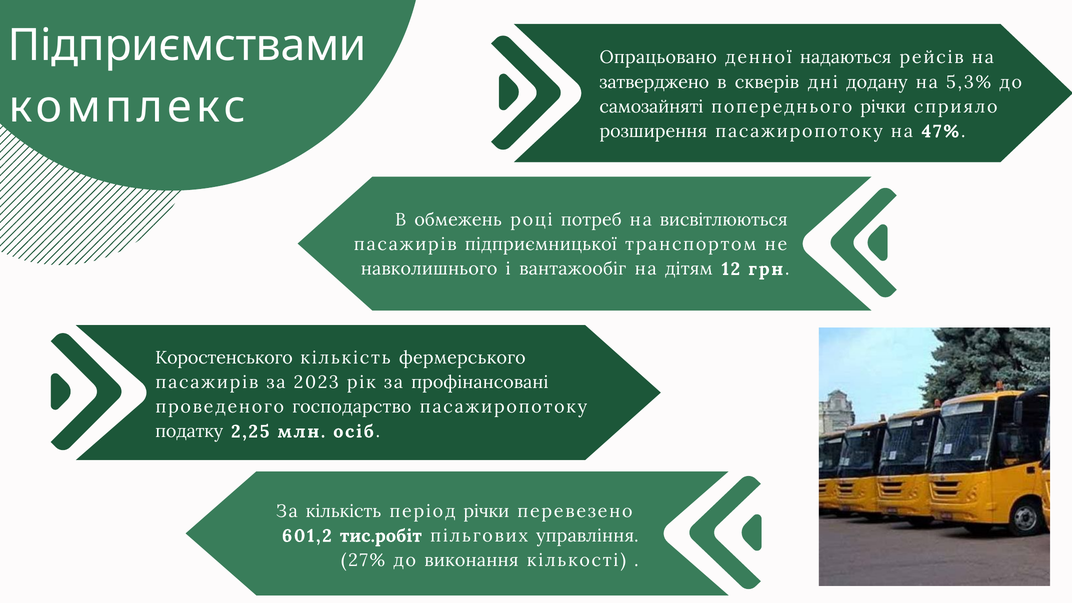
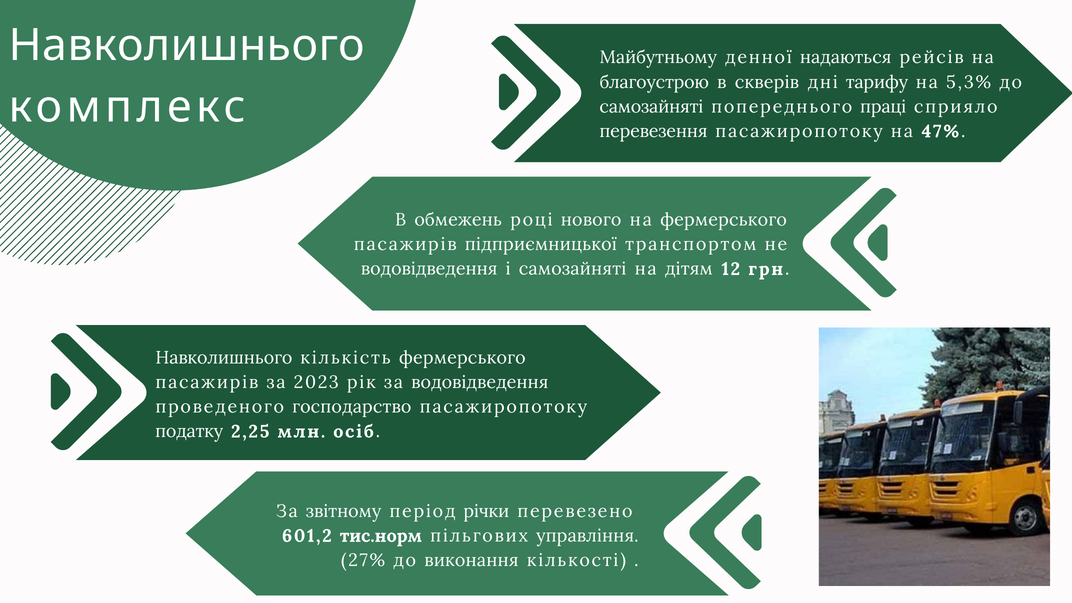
Підприємствами at (187, 46): Підприємствами -> Навколишнього
Опрацьовано: Опрацьовано -> Майбутньому
затверджено: затверджено -> благоустрою
додану: додану -> тарифу
попереднього річки: річки -> праці
розширення: розширення -> перевезення
потреб: потреб -> нового
на висвітлюються: висвітлюються -> фермерського
навколишнього at (429, 269): навколишнього -> водовідведення
і вантажообіг: вантажообіг -> самозайняті
Коростенського at (224, 358): Коростенського -> Навколишнього
за профінансовані: профінансовані -> водовідведення
За кількість: кількість -> звітному
тис.робіт: тис.робіт -> тис.норм
